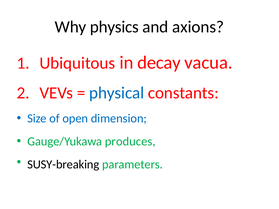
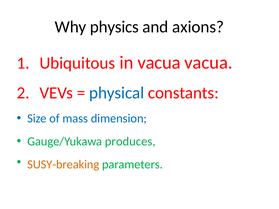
in decay: decay -> vacua
open: open -> mass
SUSY-breaking colour: black -> orange
